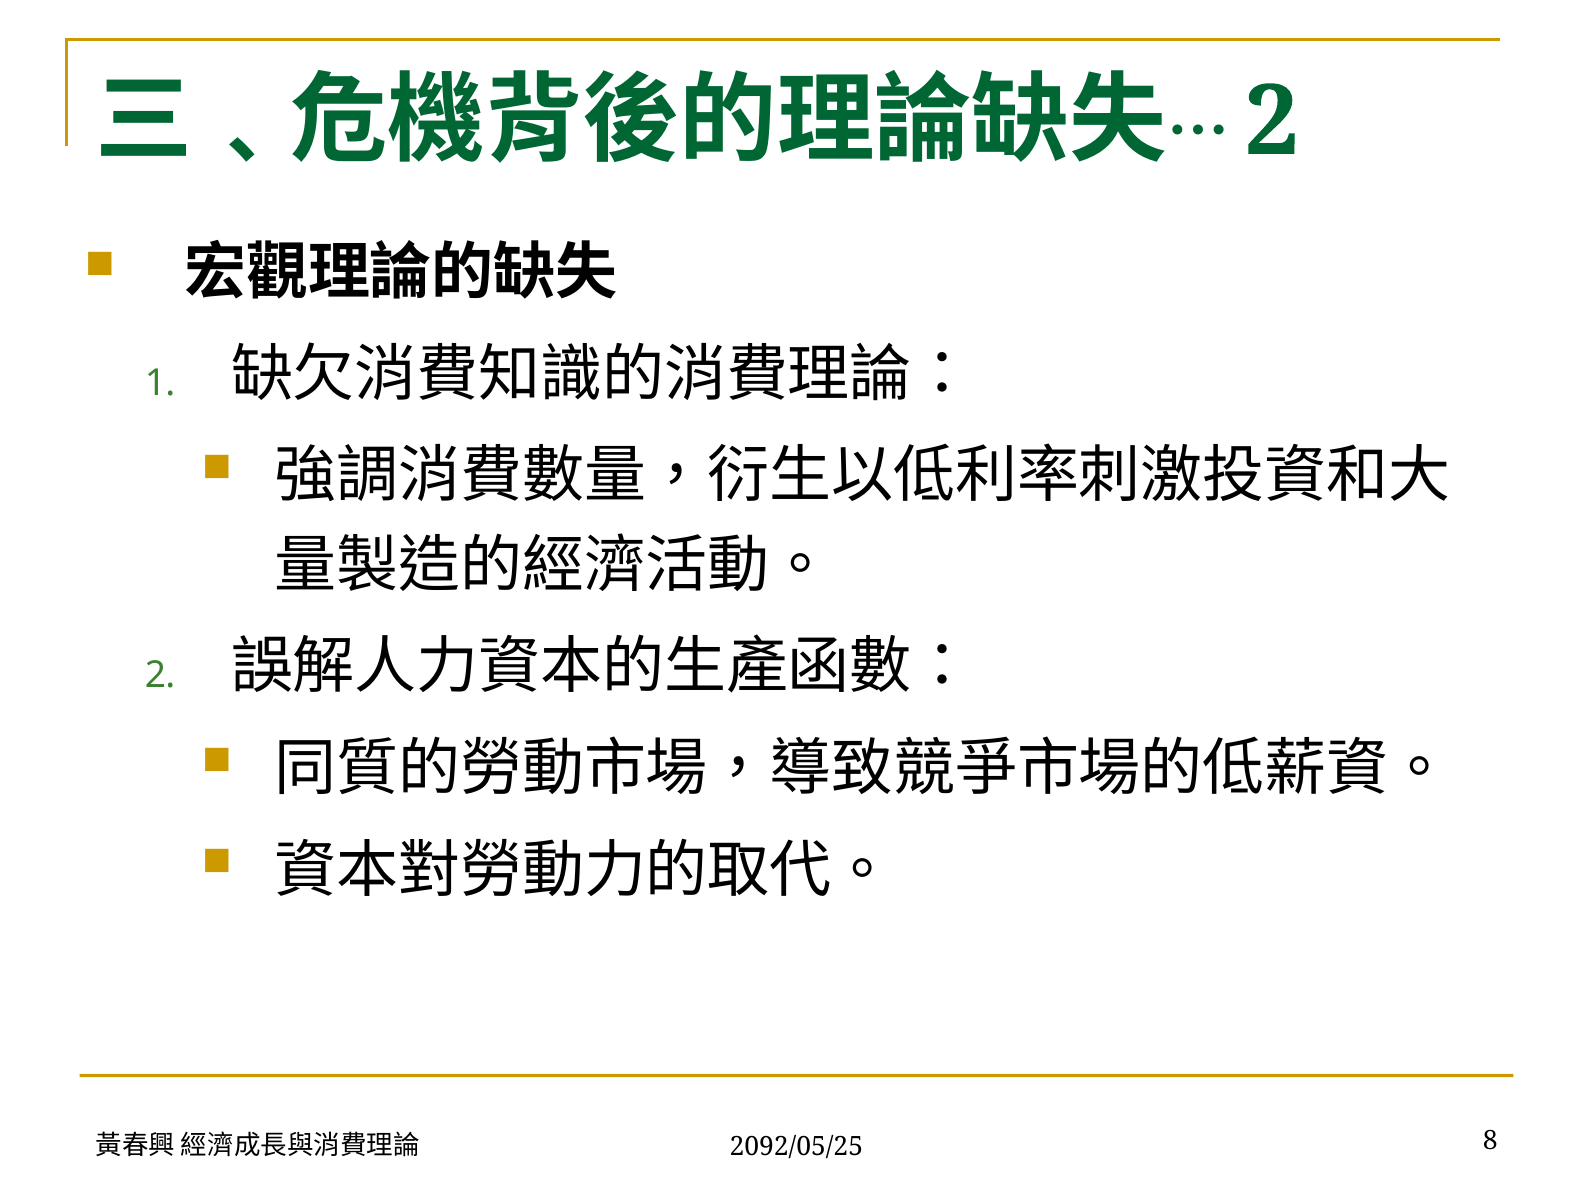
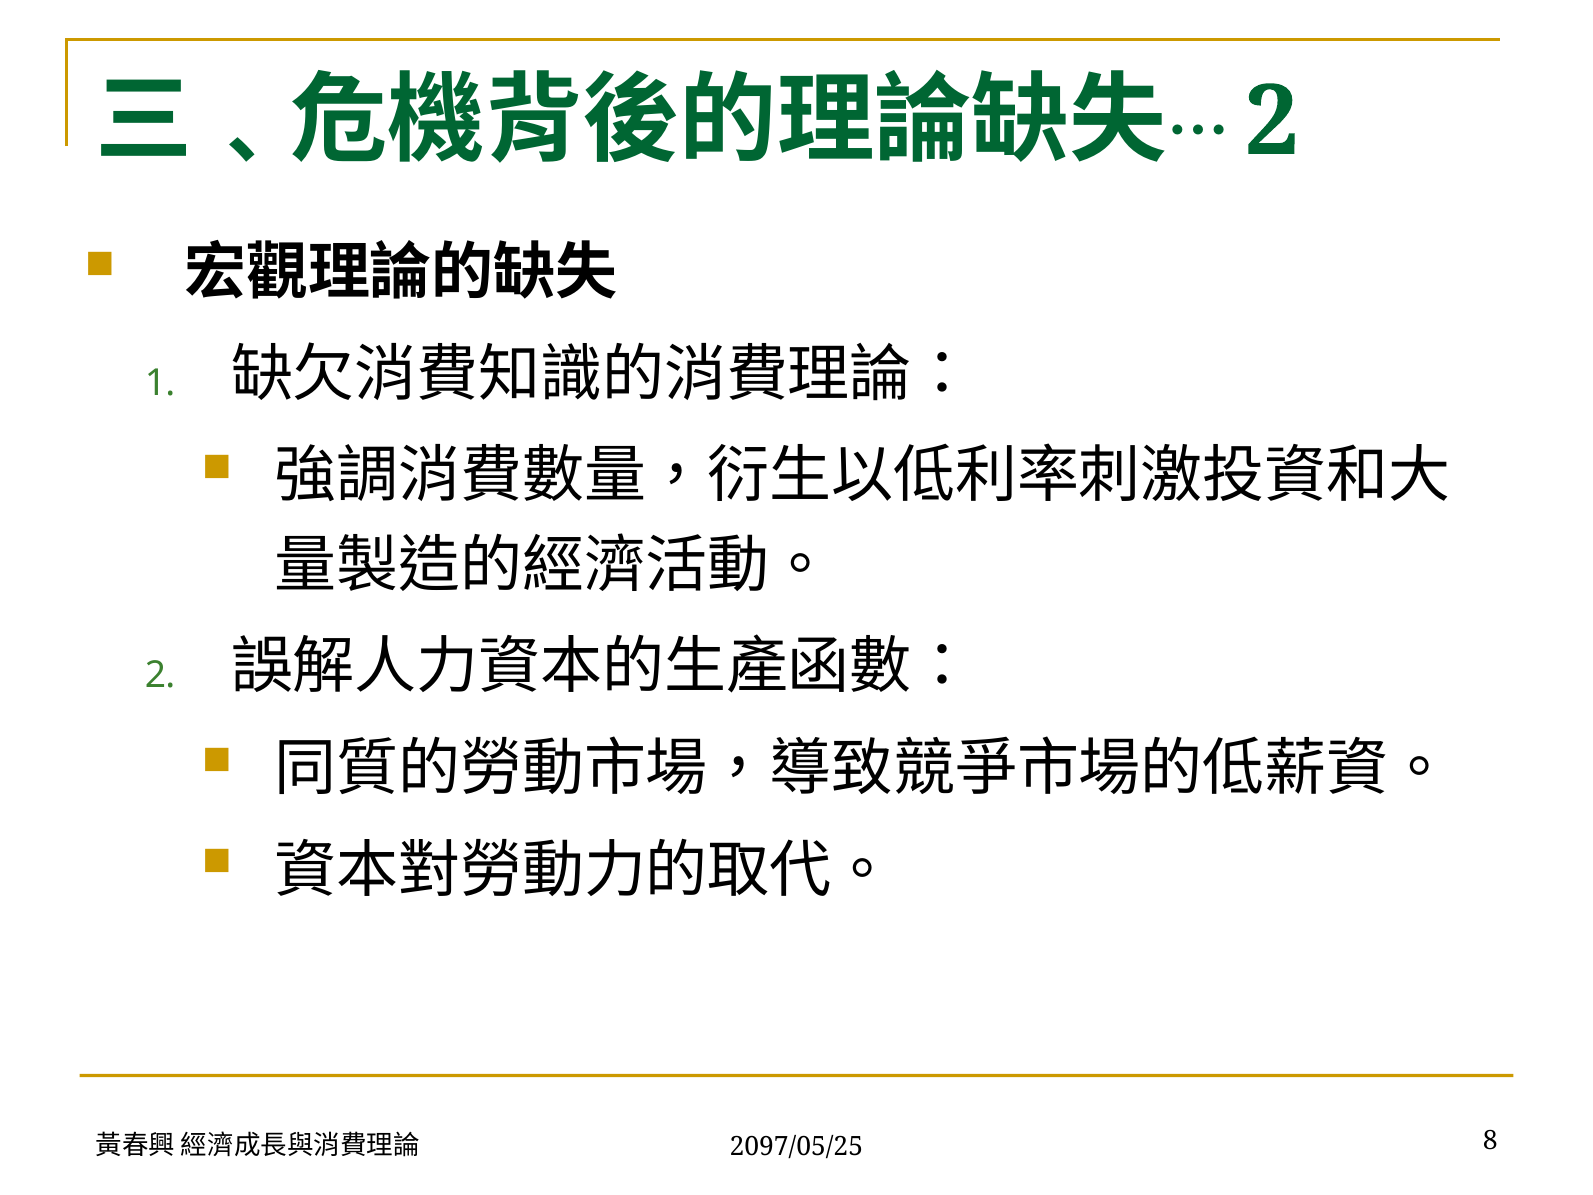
2092/05/25: 2092/05/25 -> 2097/05/25
